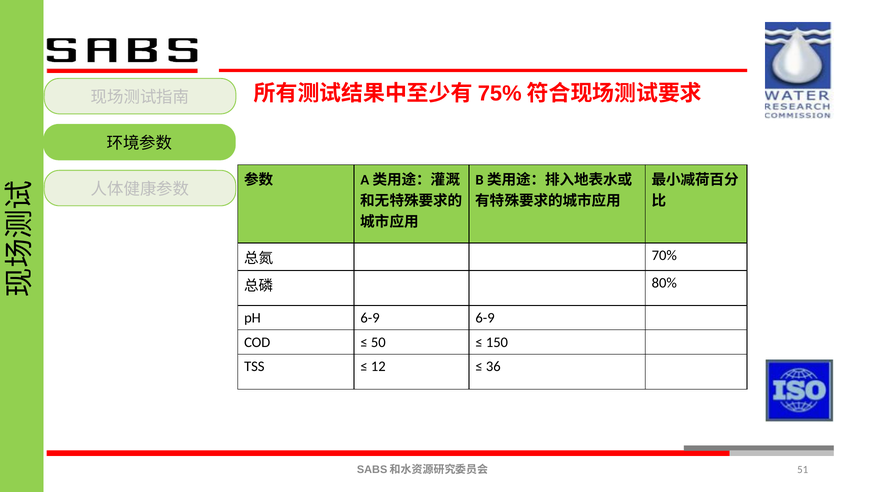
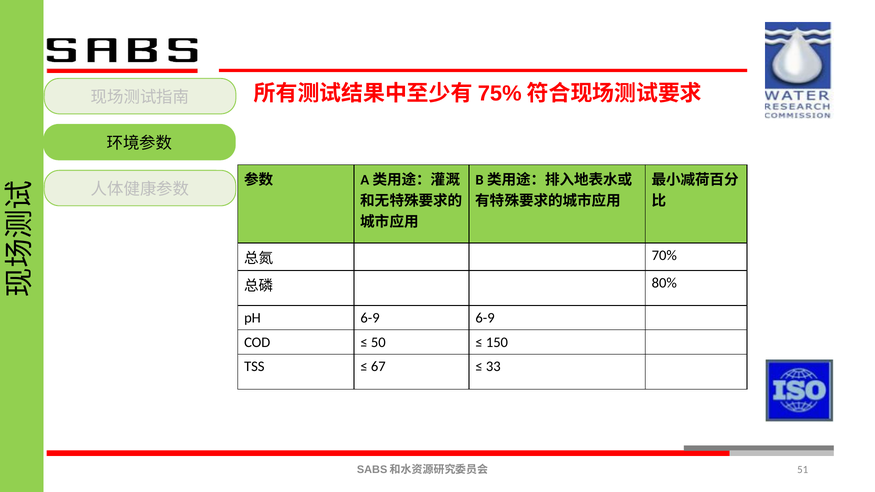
12: 12 -> 67
36: 36 -> 33
